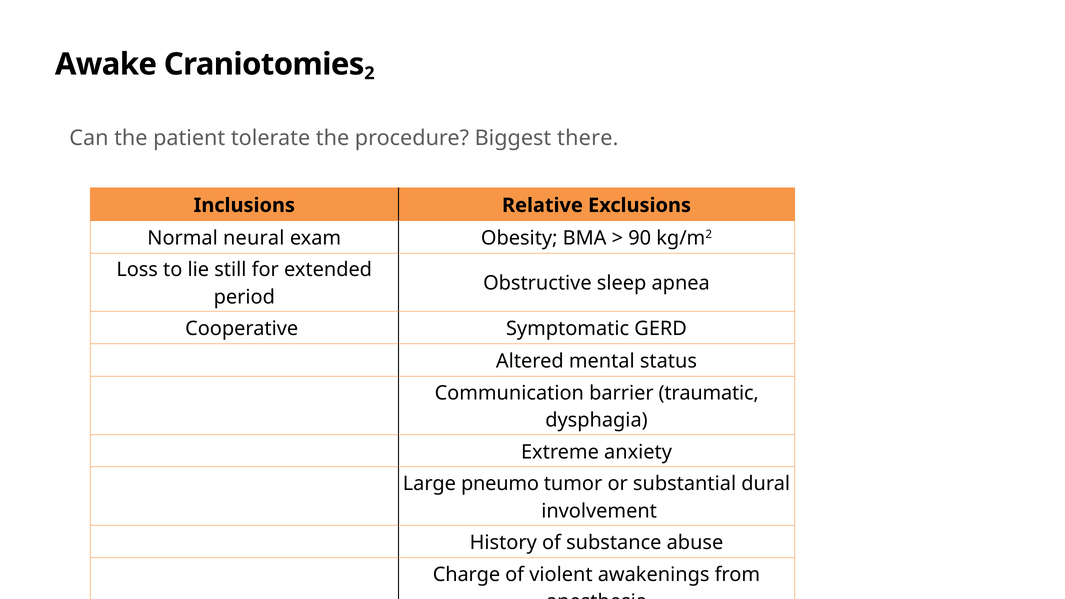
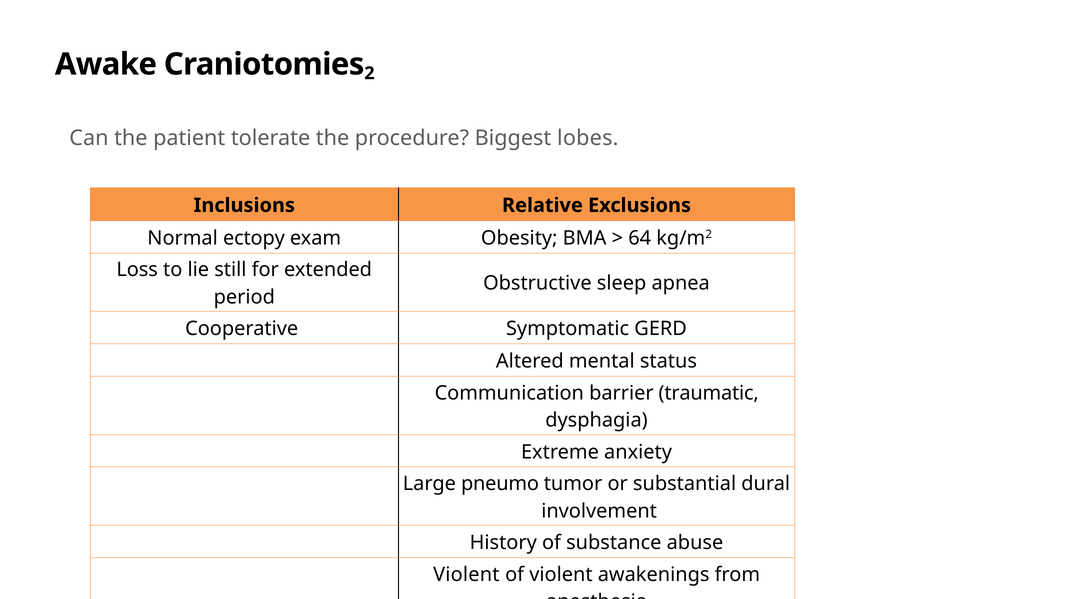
there: there -> lobes
neural: neural -> ectopy
90: 90 -> 64
Charge at (466, 575): Charge -> Violent
